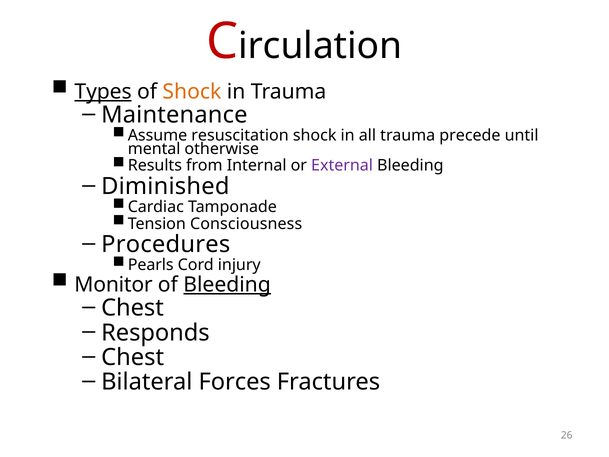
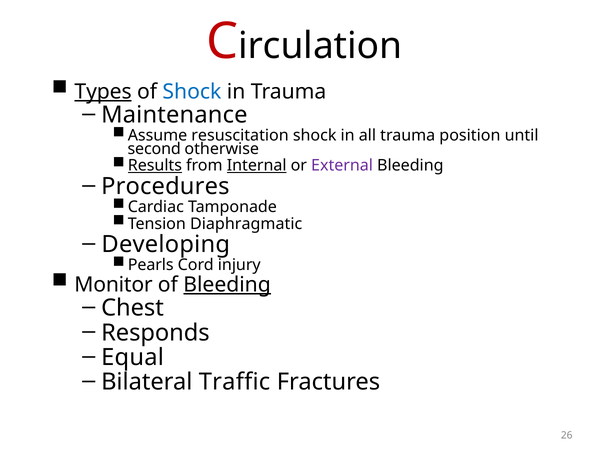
Shock at (192, 91) colour: orange -> blue
precede: precede -> position
mental: mental -> second
Results underline: none -> present
Internal underline: none -> present
Diminished: Diminished -> Procedures
Consciousness: Consciousness -> Diaphragmatic
Procedures: Procedures -> Developing
Chest at (133, 357): Chest -> Equal
Forces: Forces -> Traffic
